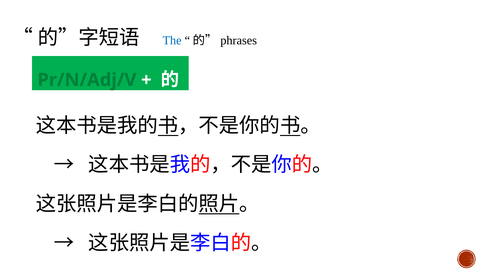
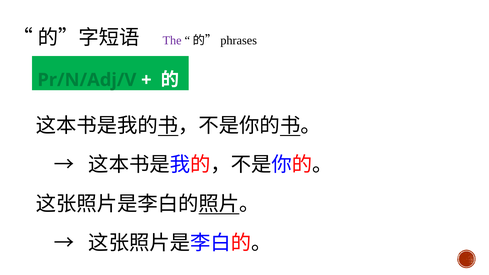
The colour: blue -> purple
